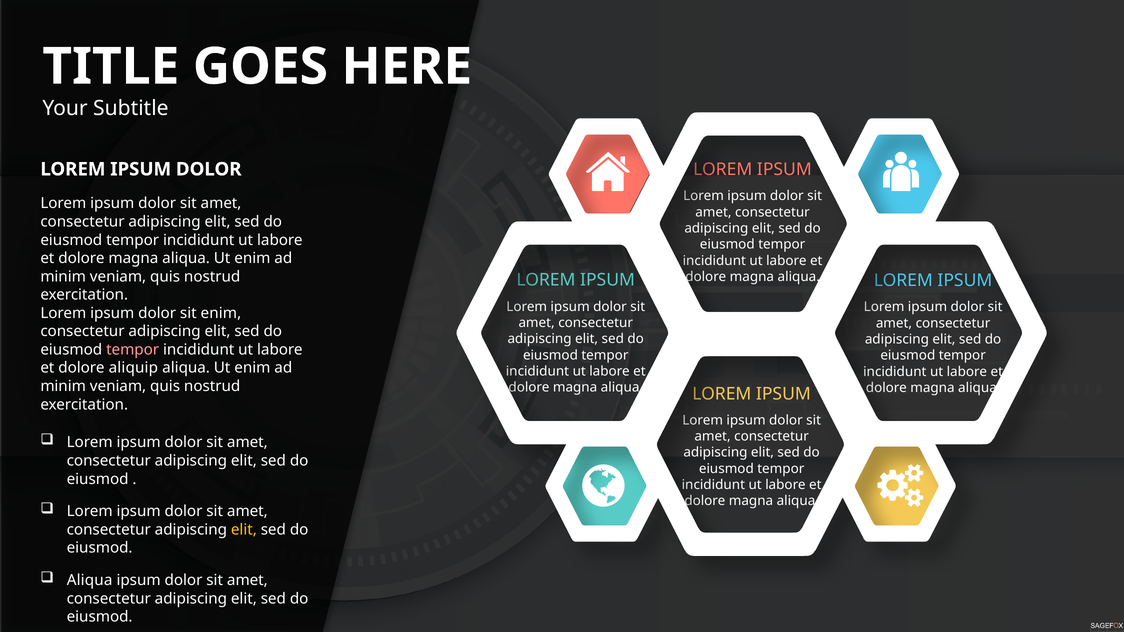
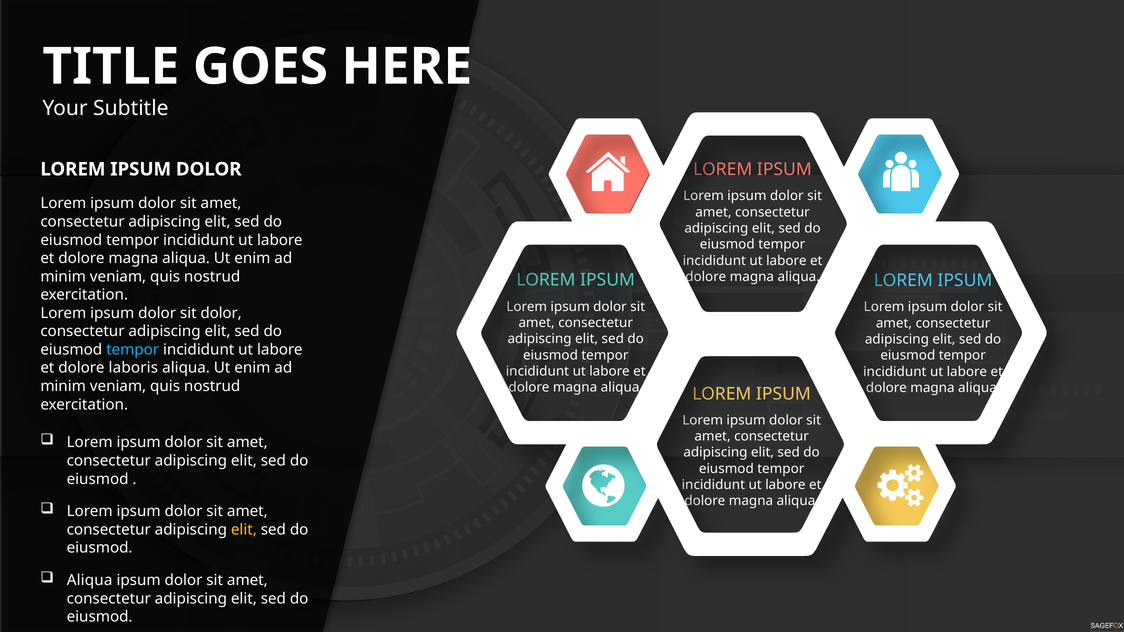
sit enim: enim -> dolor
tempor at (133, 350) colour: pink -> light blue
aliquip: aliquip -> laboris
